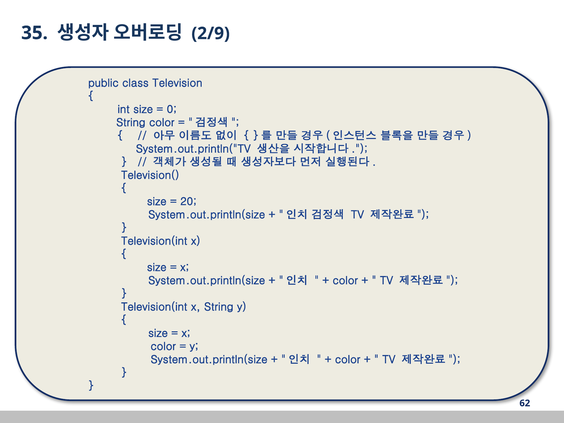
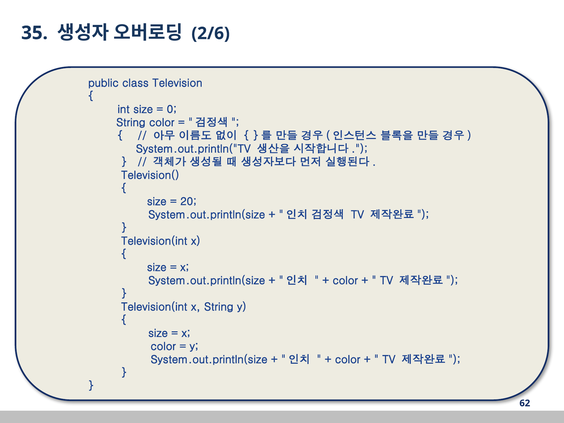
2/9: 2/9 -> 2/6
